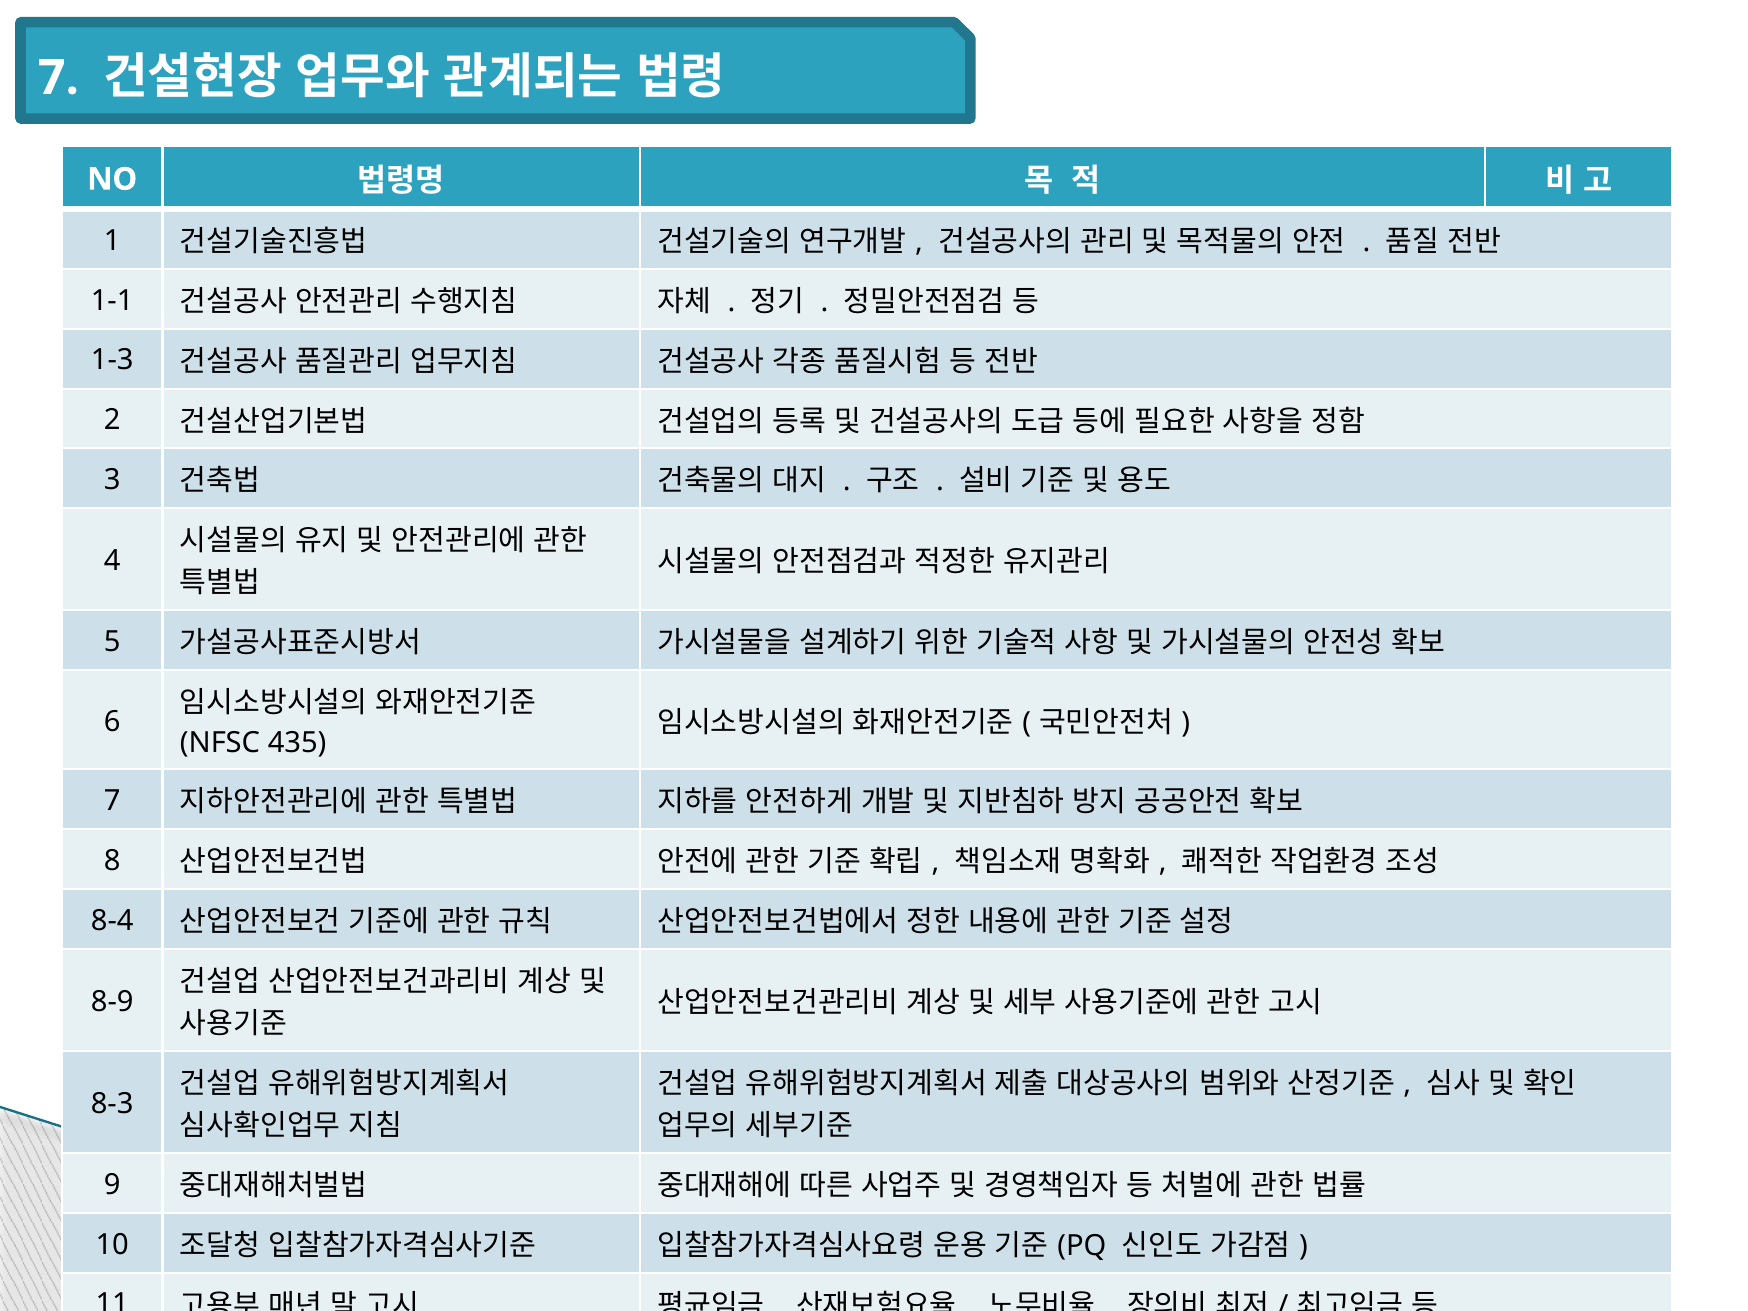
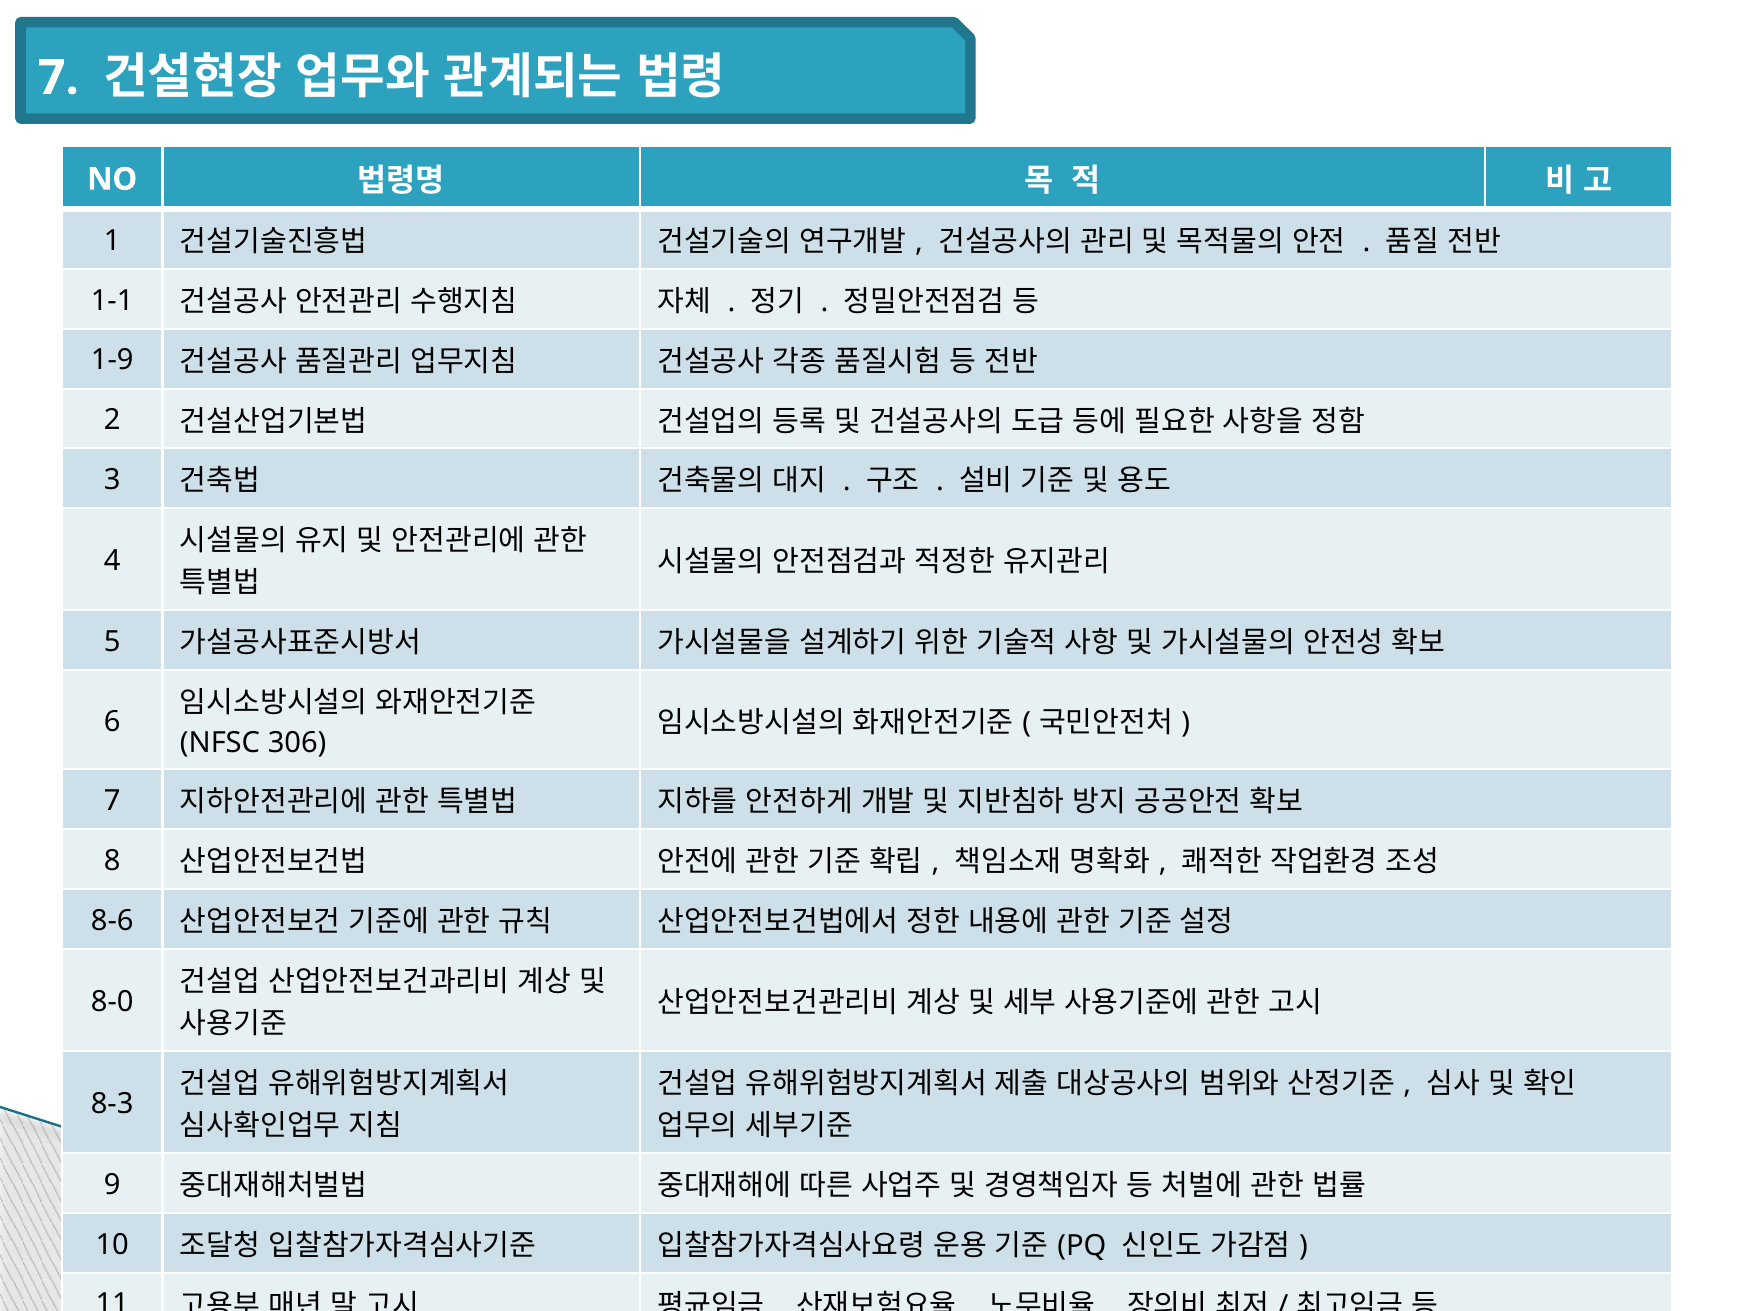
1-3: 1-3 -> 1-9
435: 435 -> 306
8-4: 8-4 -> 8-6
8-9: 8-9 -> 8-0
